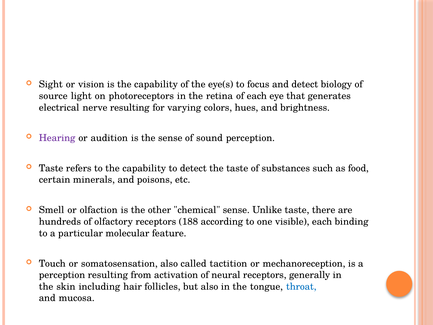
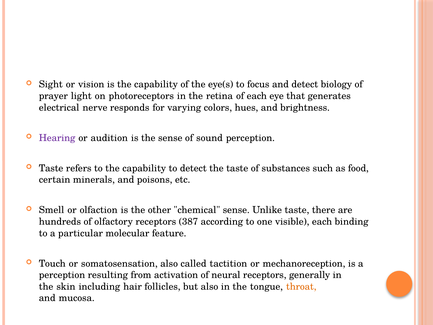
source: source -> prayer
nerve resulting: resulting -> responds
188: 188 -> 387
throat colour: blue -> orange
